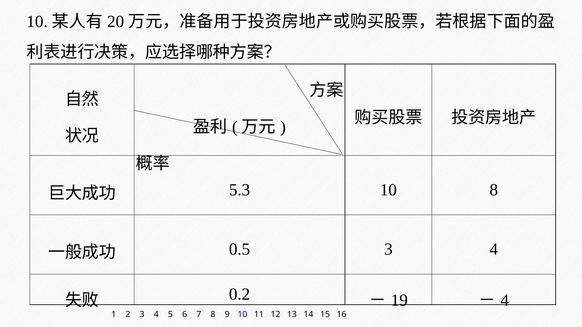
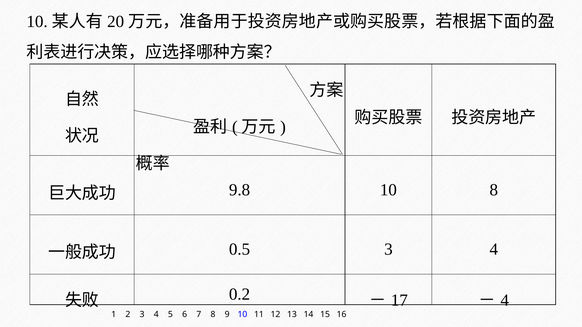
5.3: 5.3 -> 9.8
19: 19 -> 17
